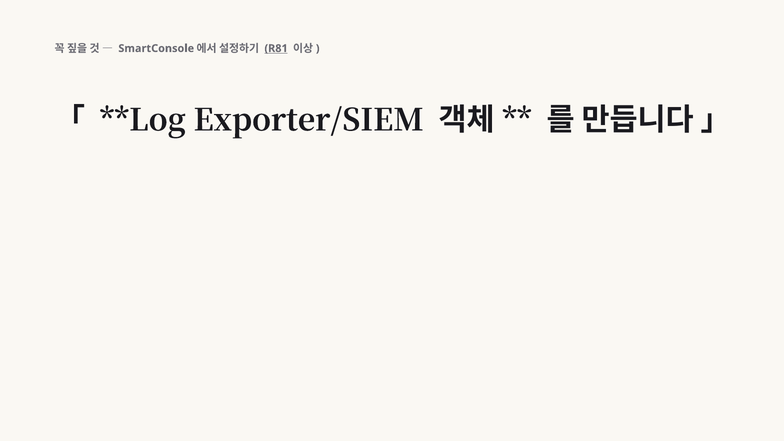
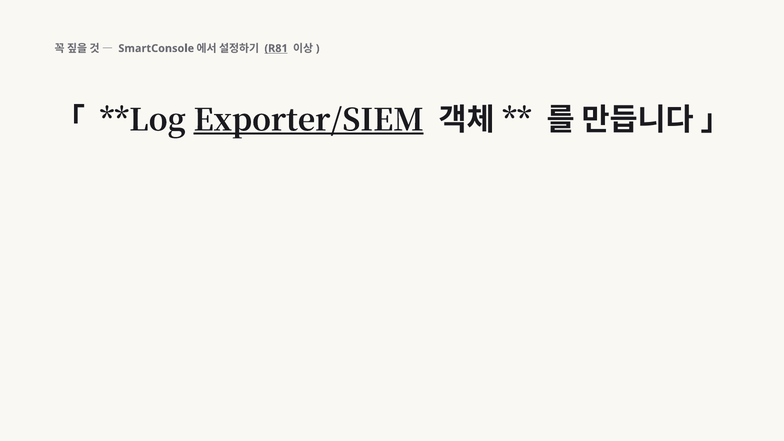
Exporter/SIEM underline: none -> present
